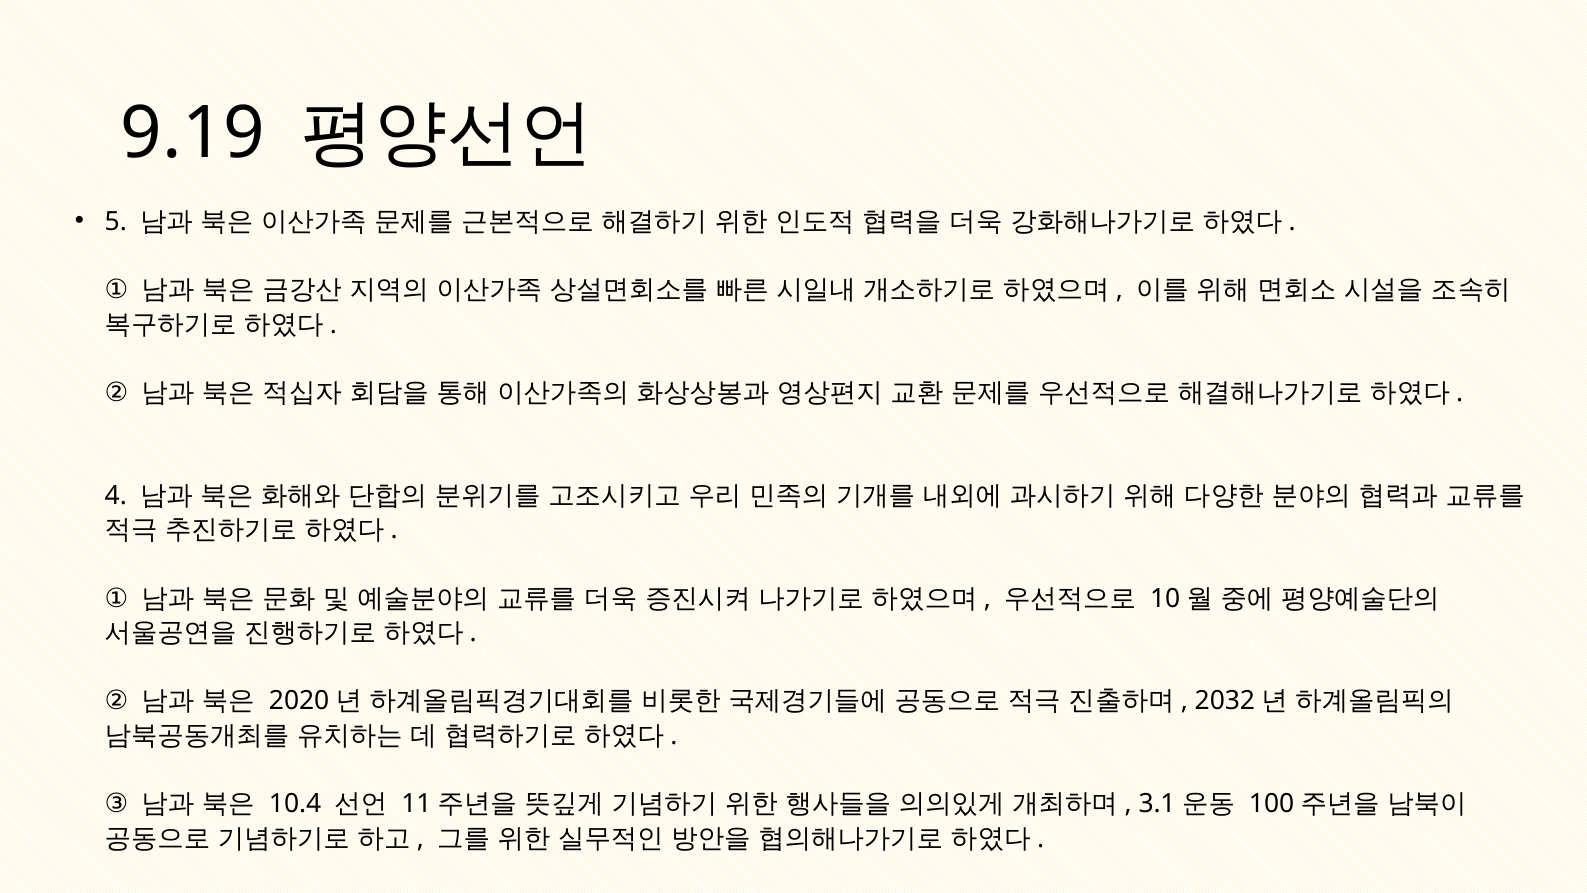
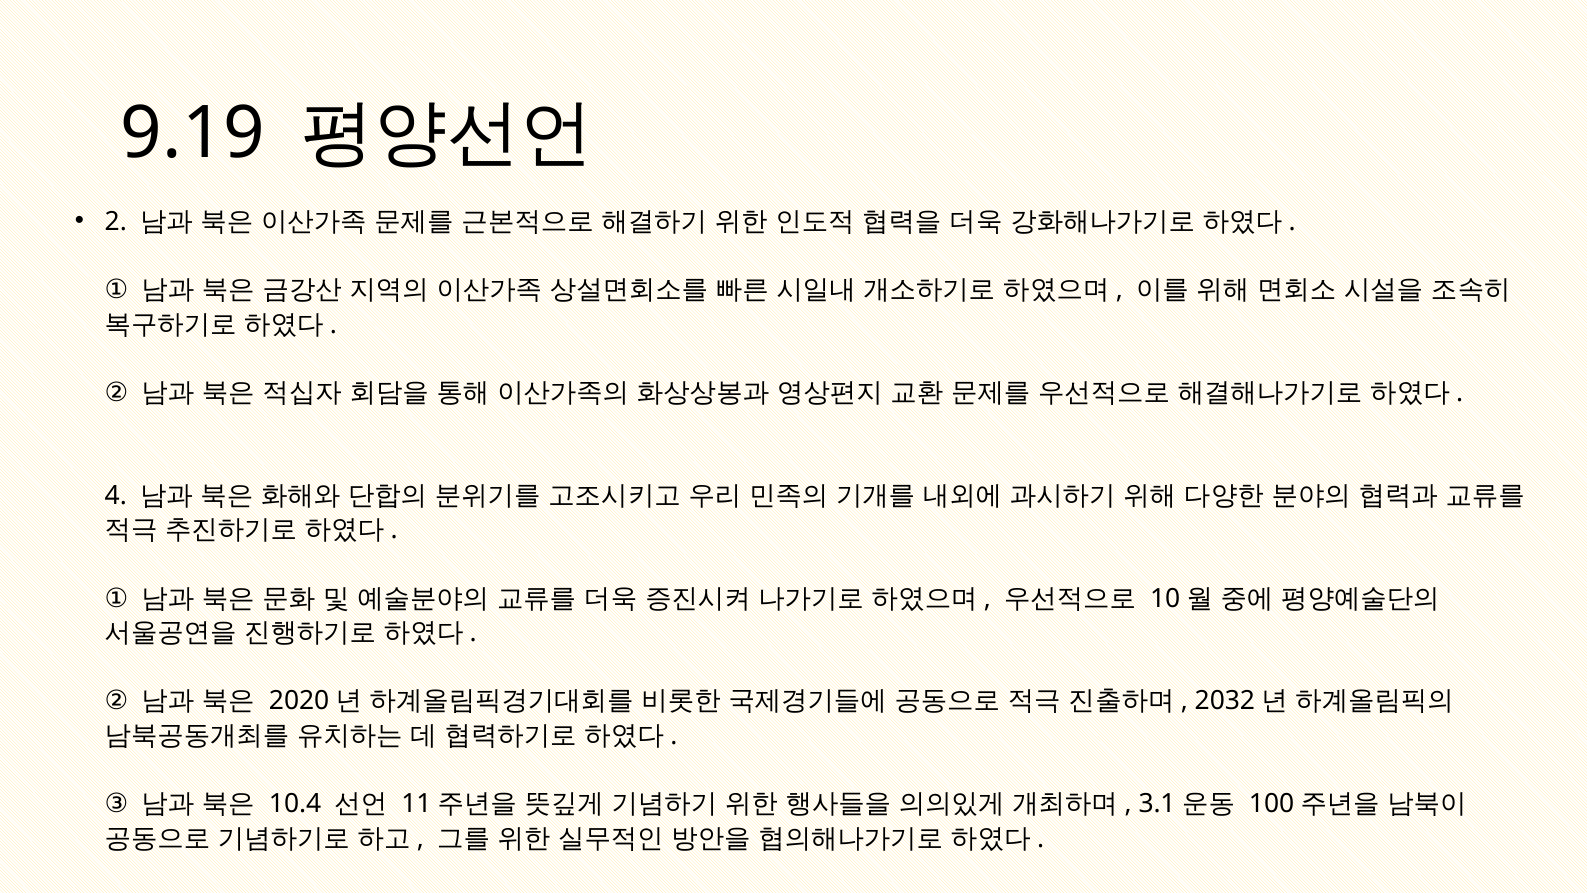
5: 5 -> 2
